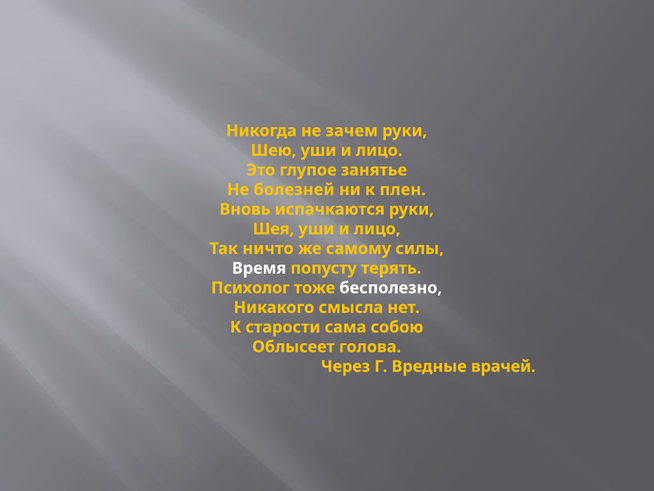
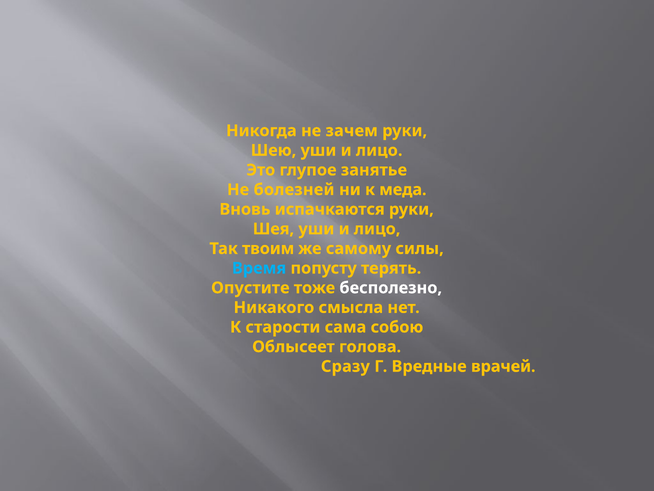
плен: плен -> меда
ничто: ничто -> твоим
Время colour: white -> light blue
Психолог: Психолог -> Опустите
Через: Через -> Сразу
